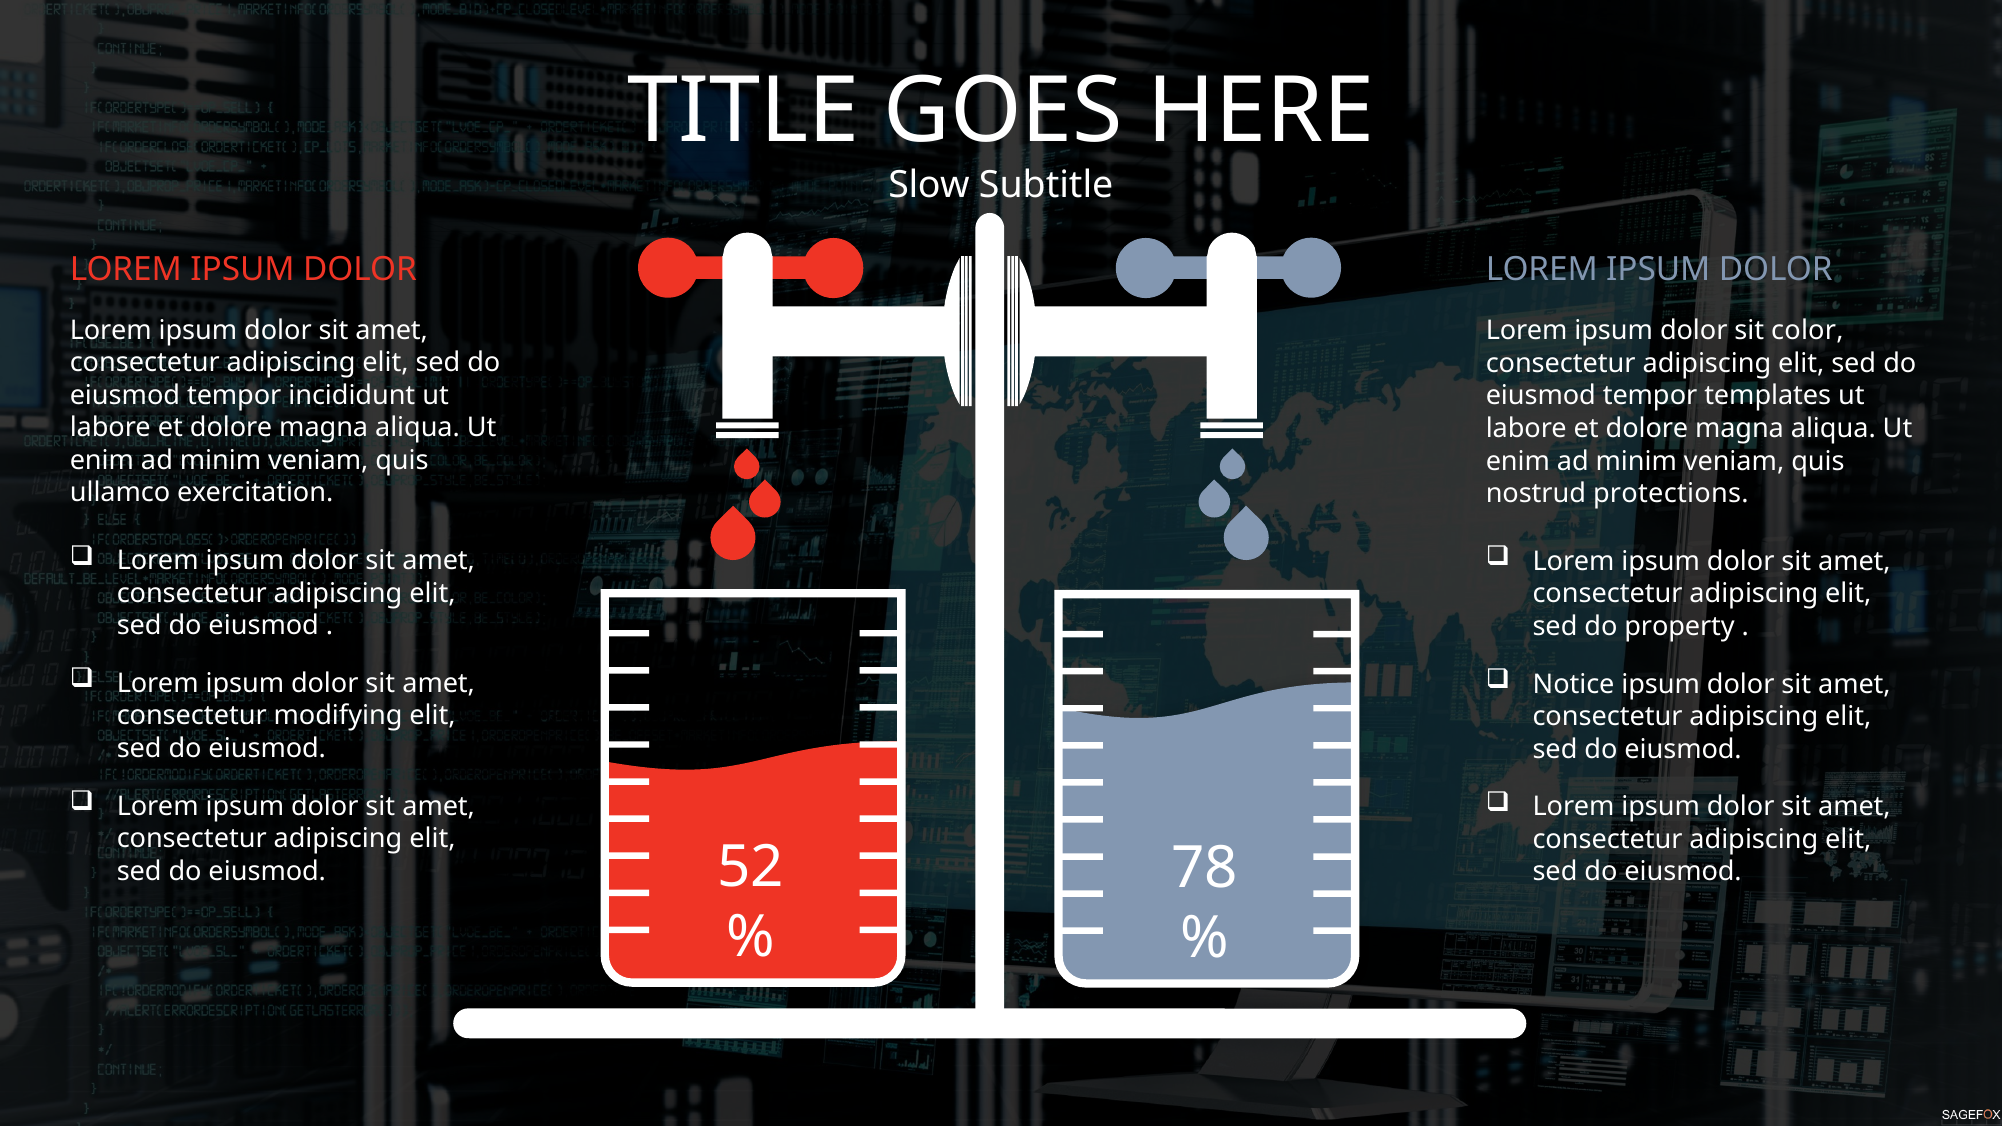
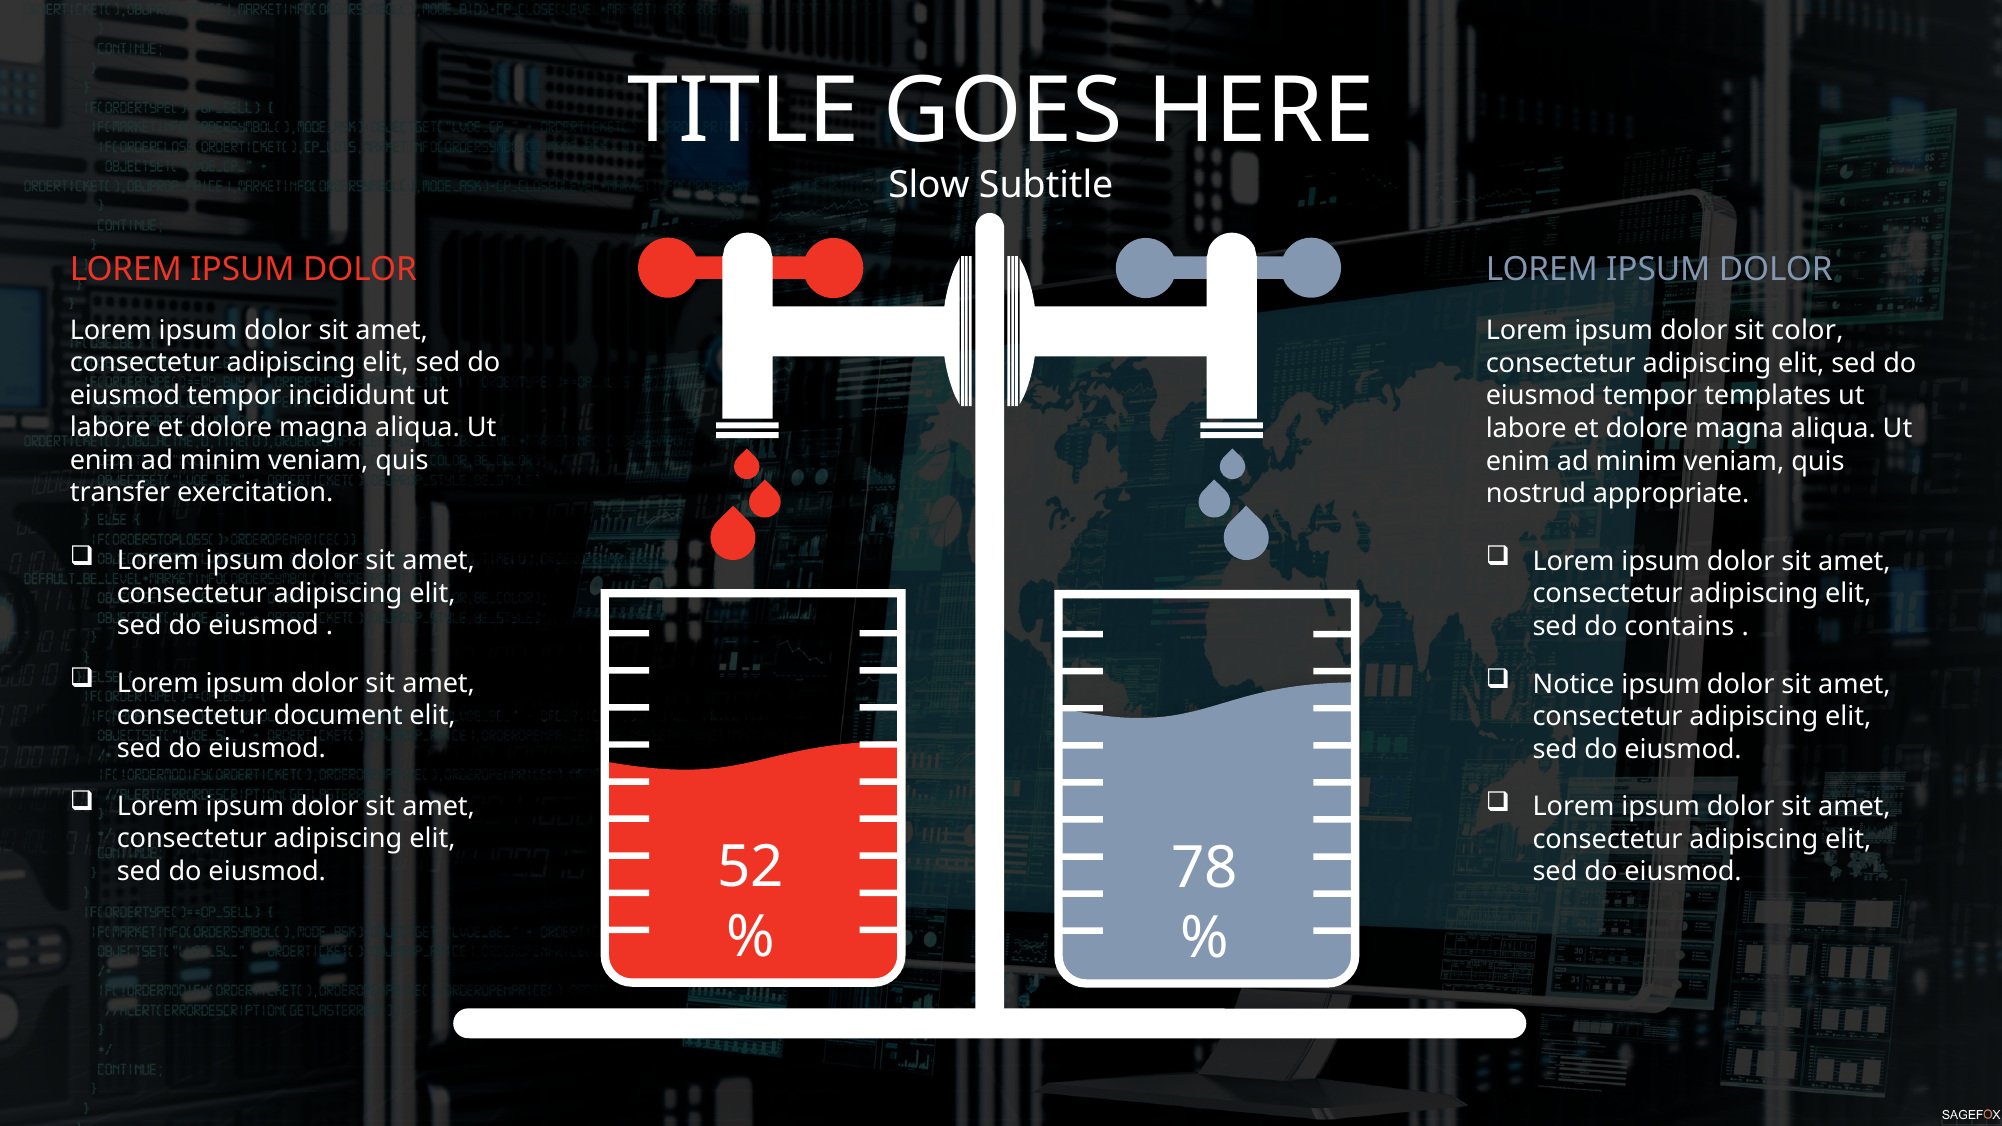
ullamco: ullamco -> transfer
protections: protections -> appropriate
property: property -> contains
modifying: modifying -> document
